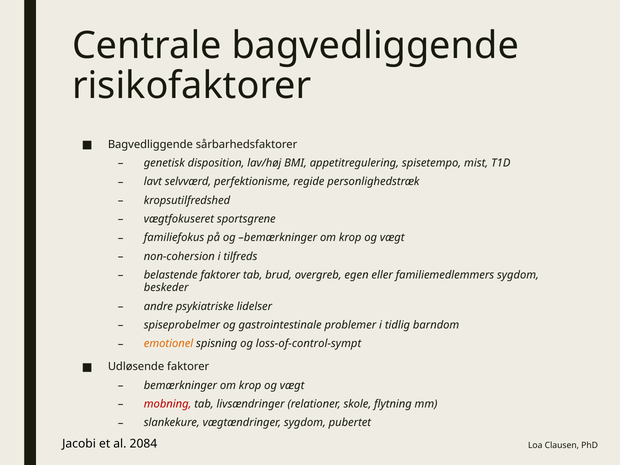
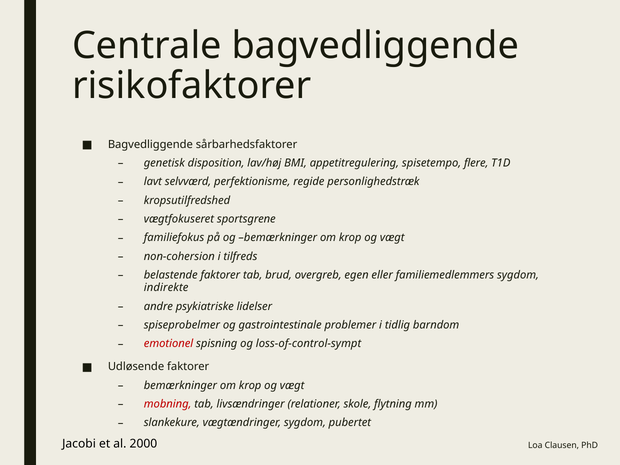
mist: mist -> flere
beskeder: beskeder -> indirekte
emotionel colour: orange -> red
2084: 2084 -> 2000
